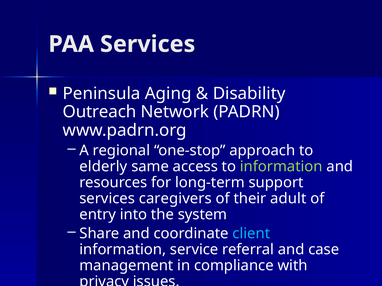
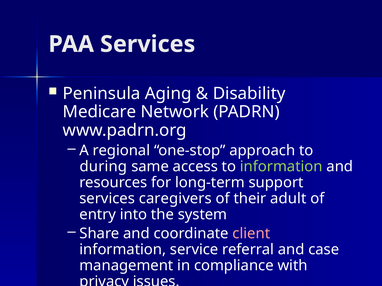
Outreach: Outreach -> Medicare
elderly: elderly -> during
client colour: light blue -> pink
